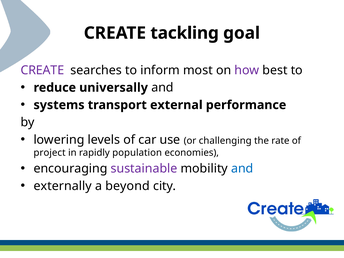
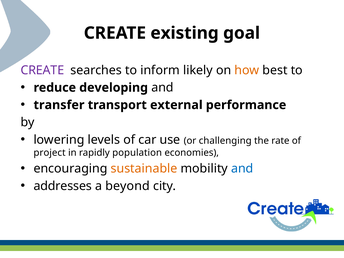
tackling: tackling -> existing
most: most -> likely
how colour: purple -> orange
universally: universally -> developing
systems: systems -> transfer
sustainable colour: purple -> orange
externally: externally -> addresses
